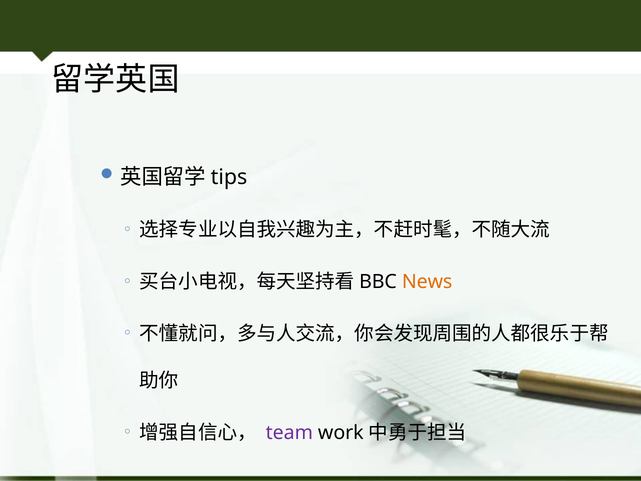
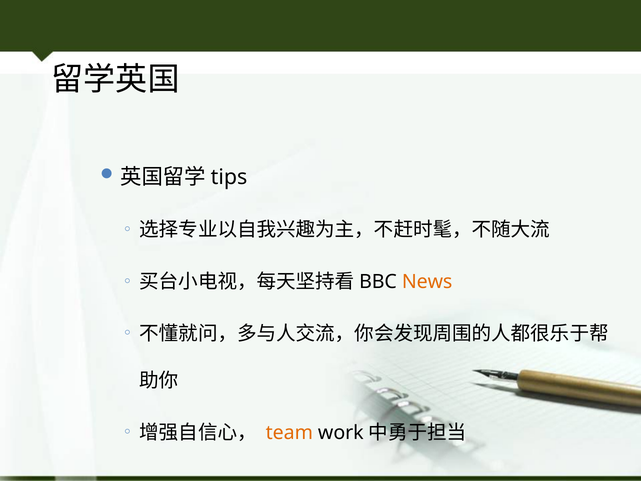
team colour: purple -> orange
